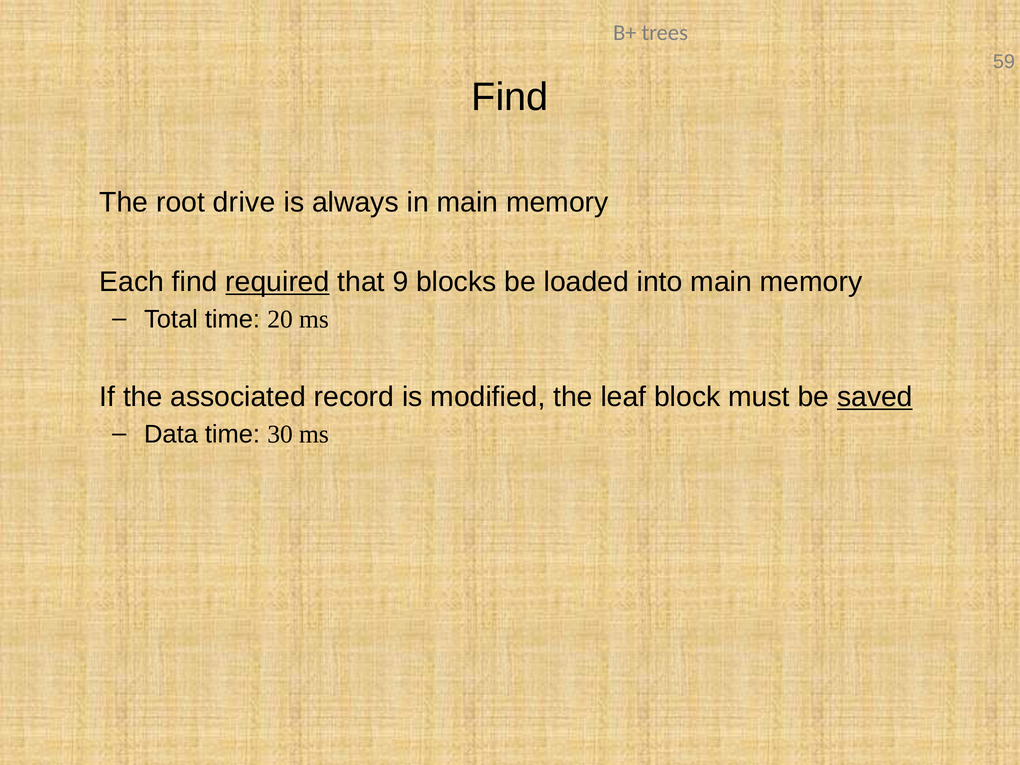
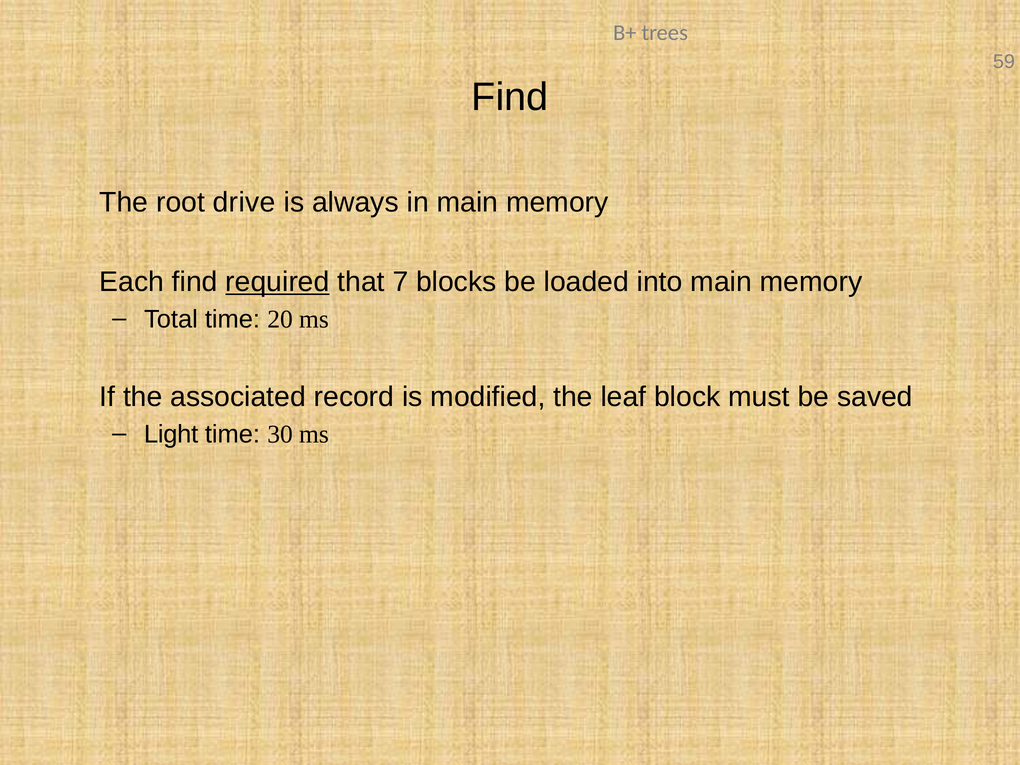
9: 9 -> 7
saved underline: present -> none
Data: Data -> Light
